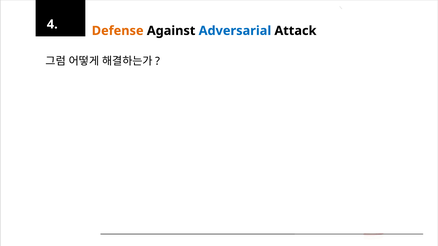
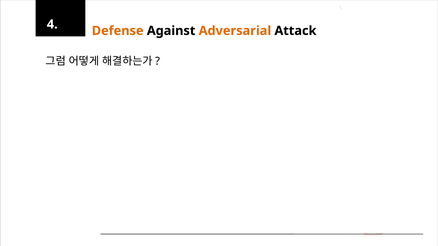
Adversarial colour: blue -> orange
